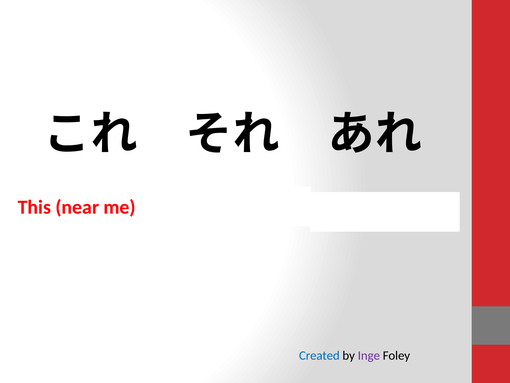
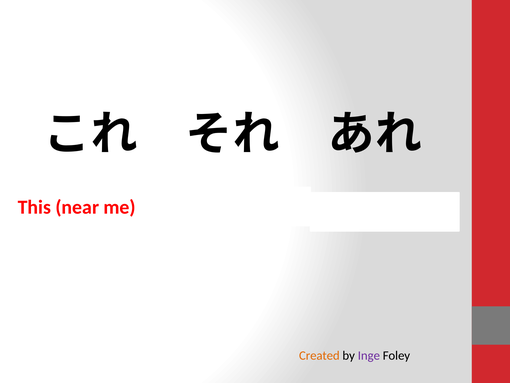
Created colour: blue -> orange
